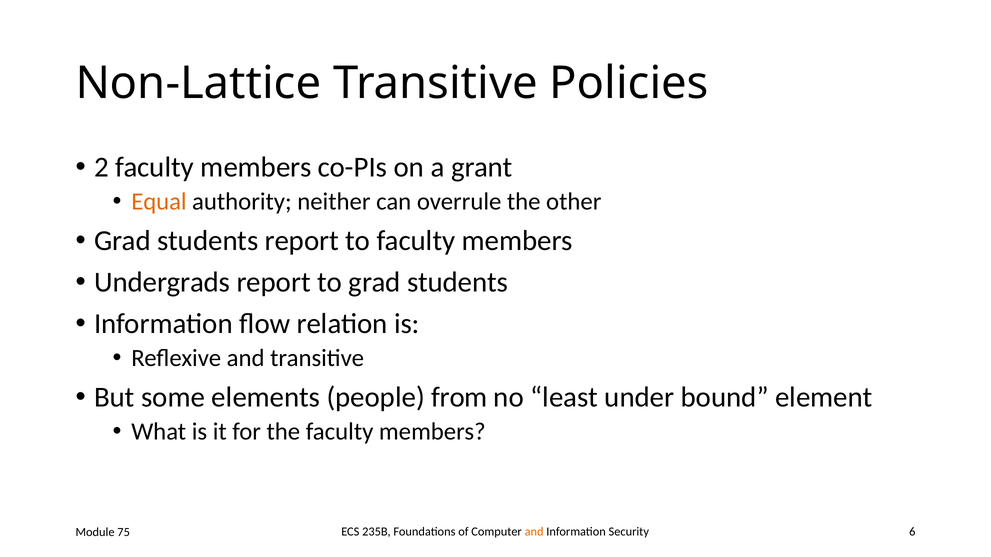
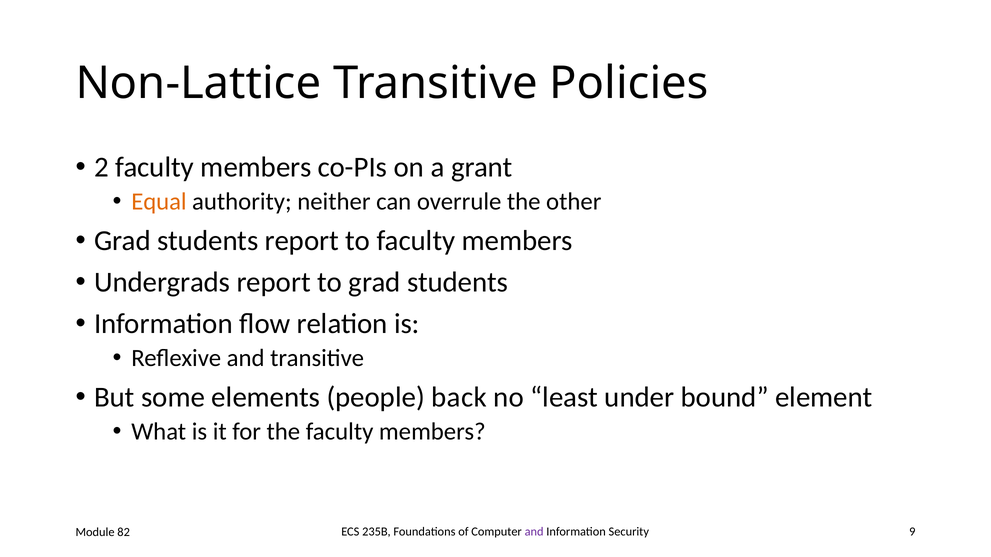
from: from -> back
and at (534, 532) colour: orange -> purple
6: 6 -> 9
75: 75 -> 82
